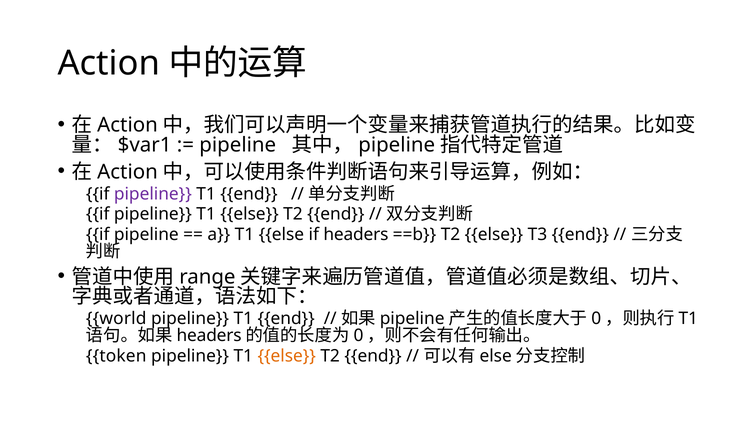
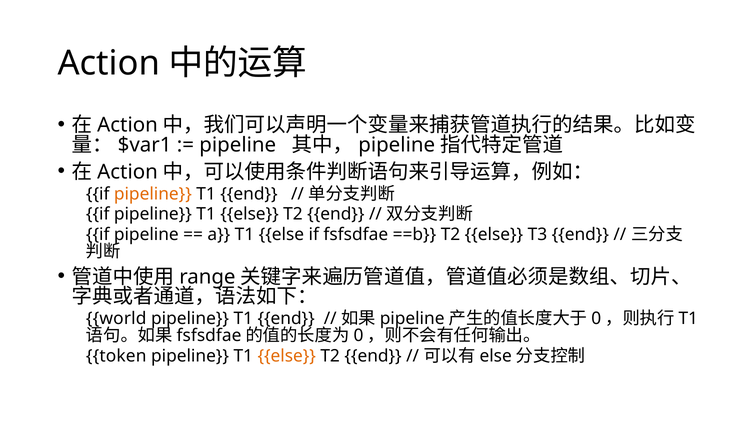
pipeline at (153, 194) colour: purple -> orange
if headers: headers -> fsfsdfae
headers at (209, 336): headers -> fsfsdfae
